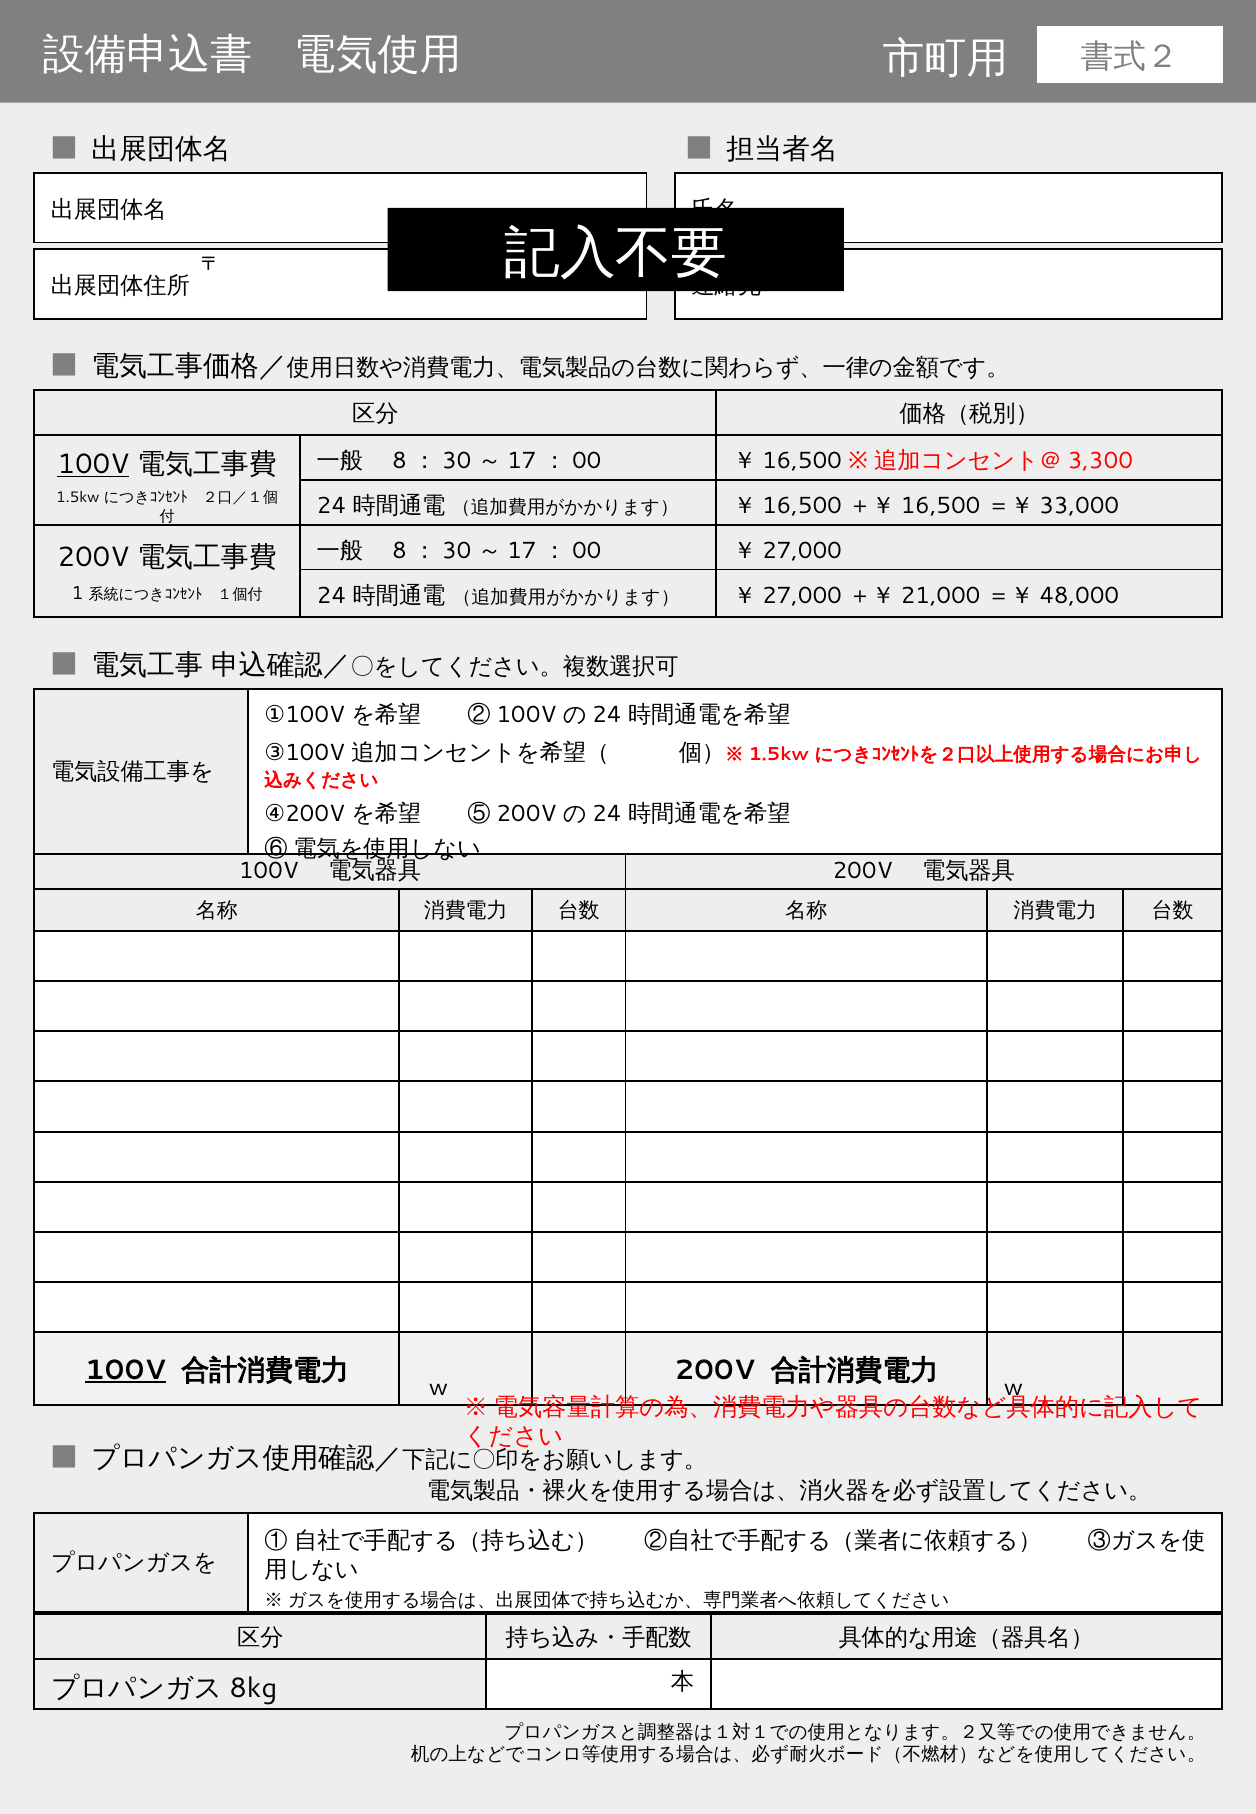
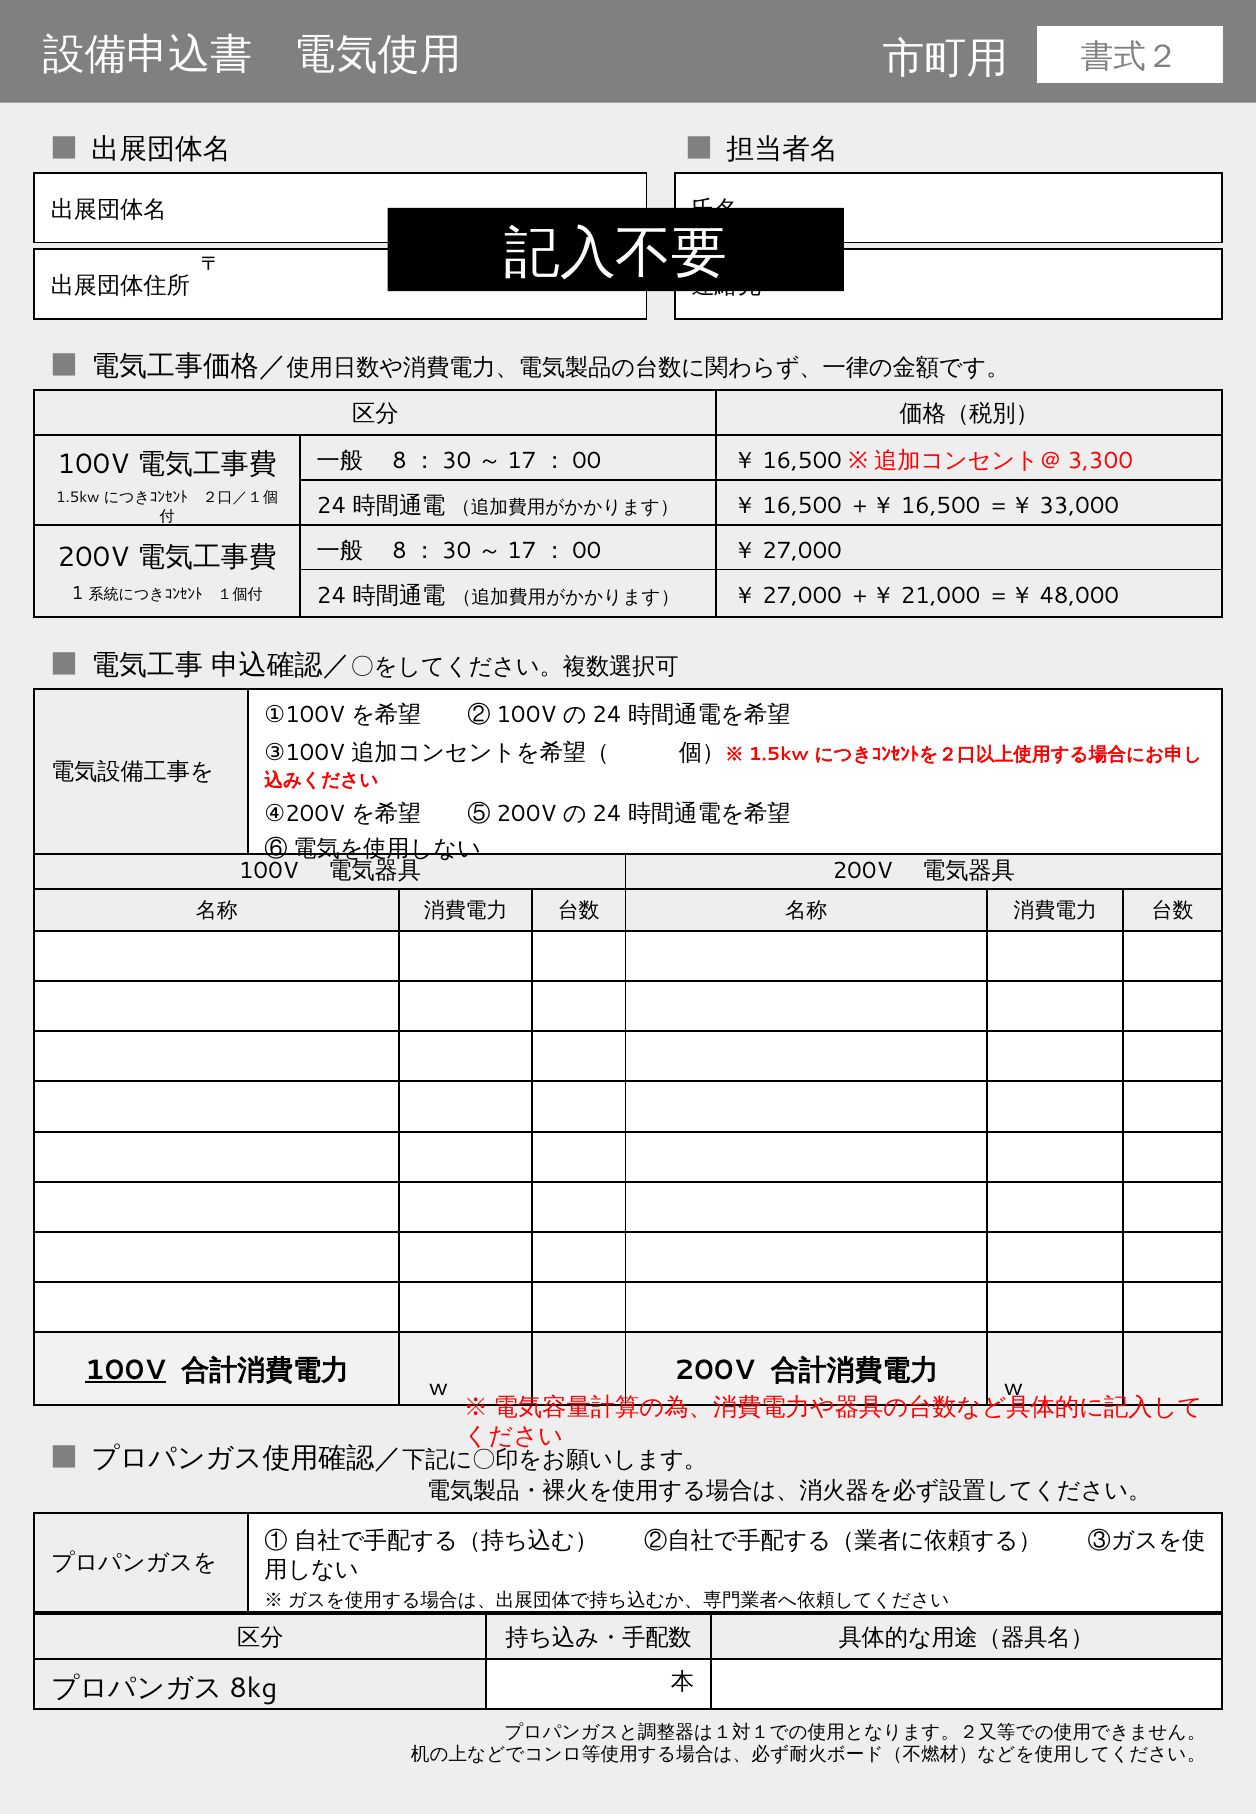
100V at (93, 465) underline: present -> none
